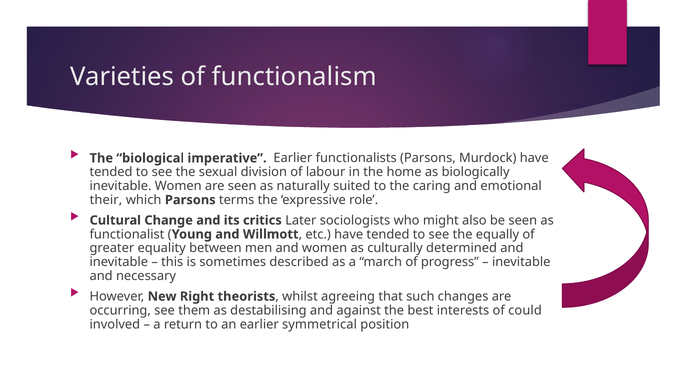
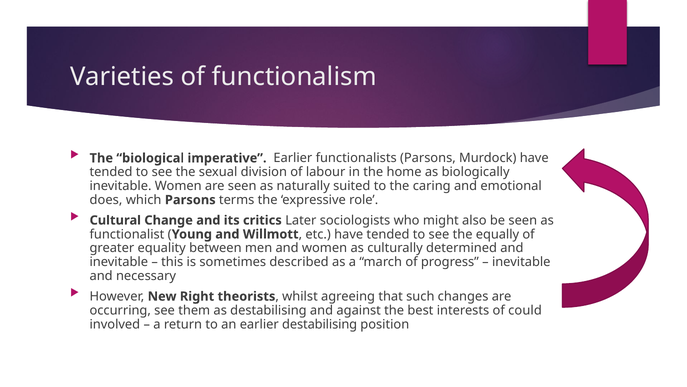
their: their -> does
earlier symmetrical: symmetrical -> destabilising
